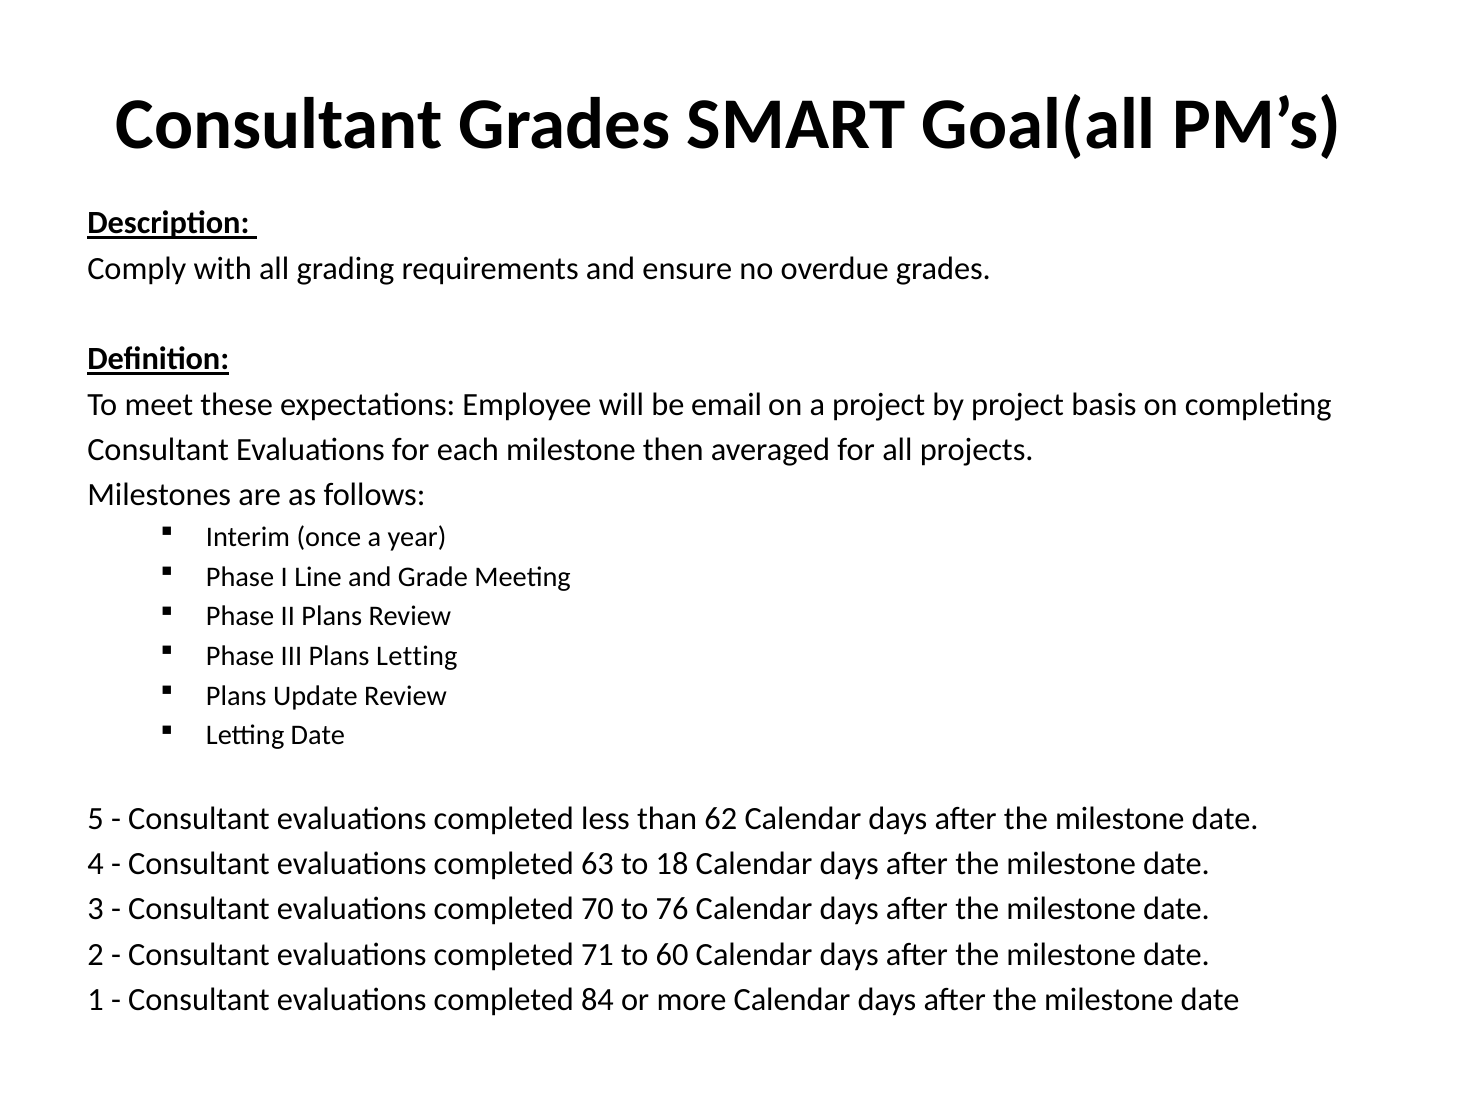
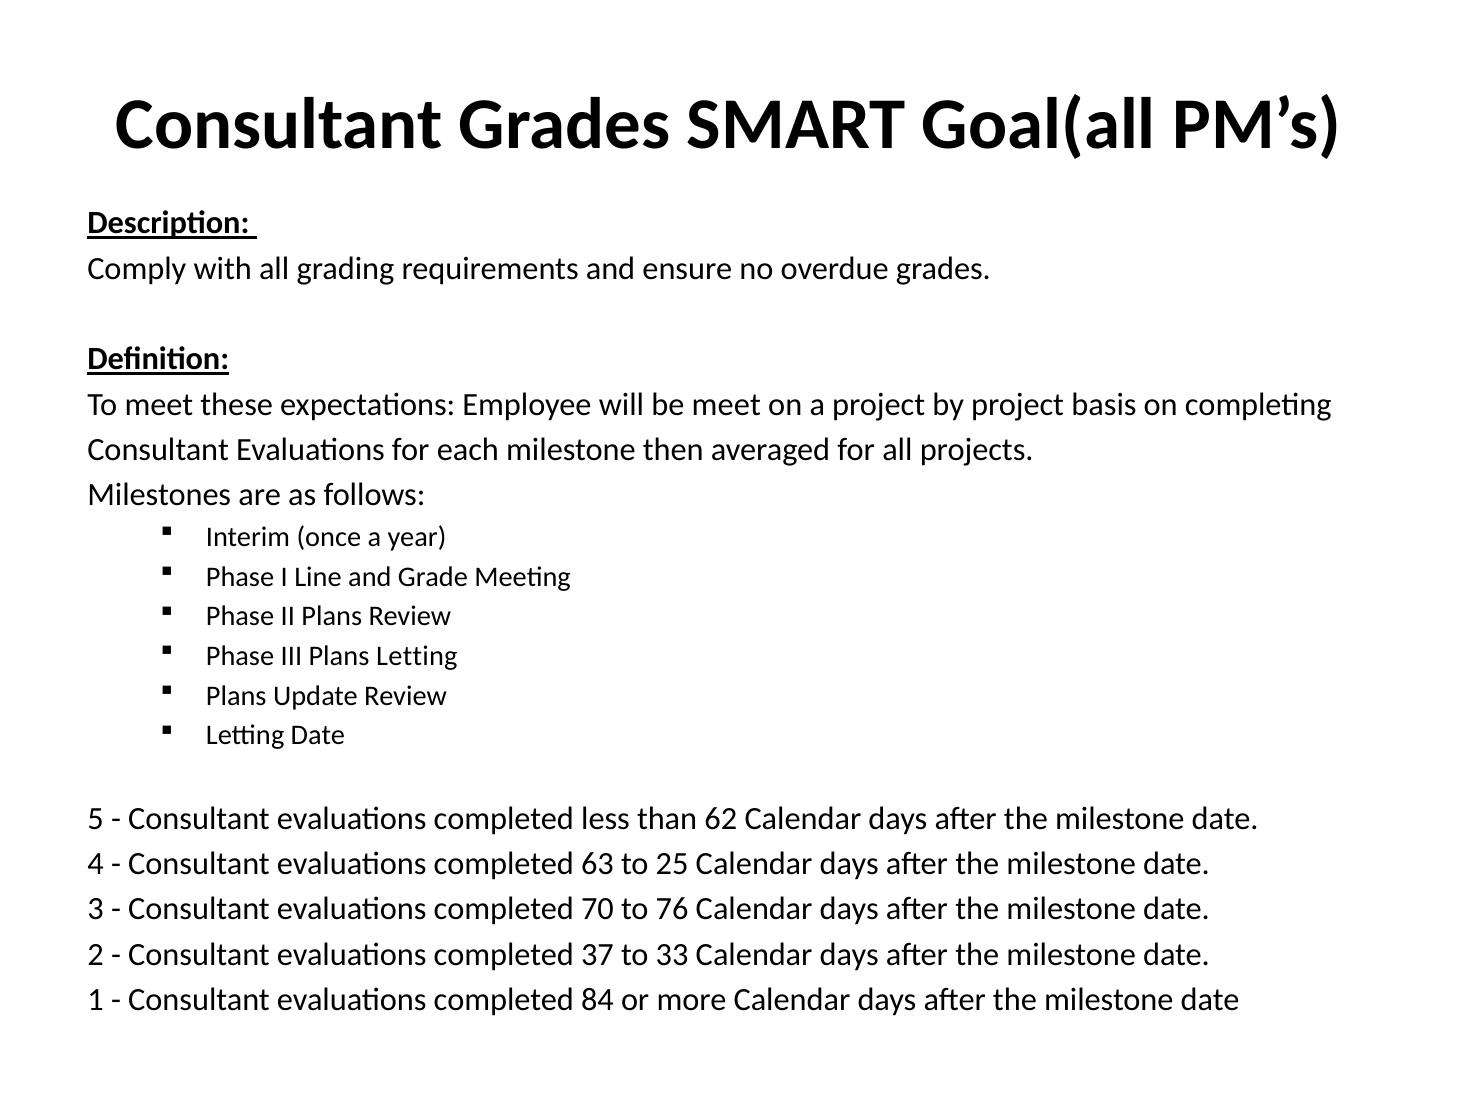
be email: email -> meet
18: 18 -> 25
71: 71 -> 37
60: 60 -> 33
